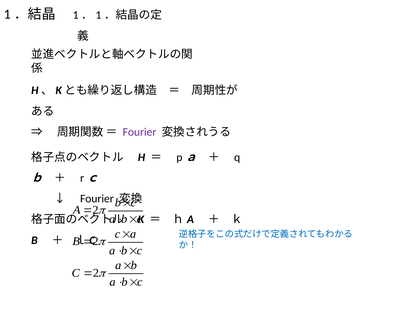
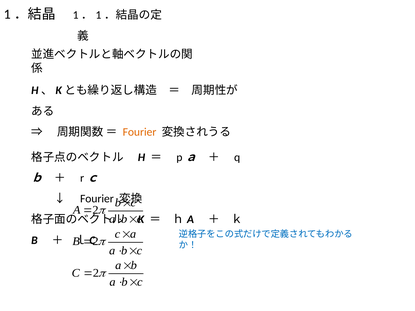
Fourier at (140, 132) colour: purple -> orange
